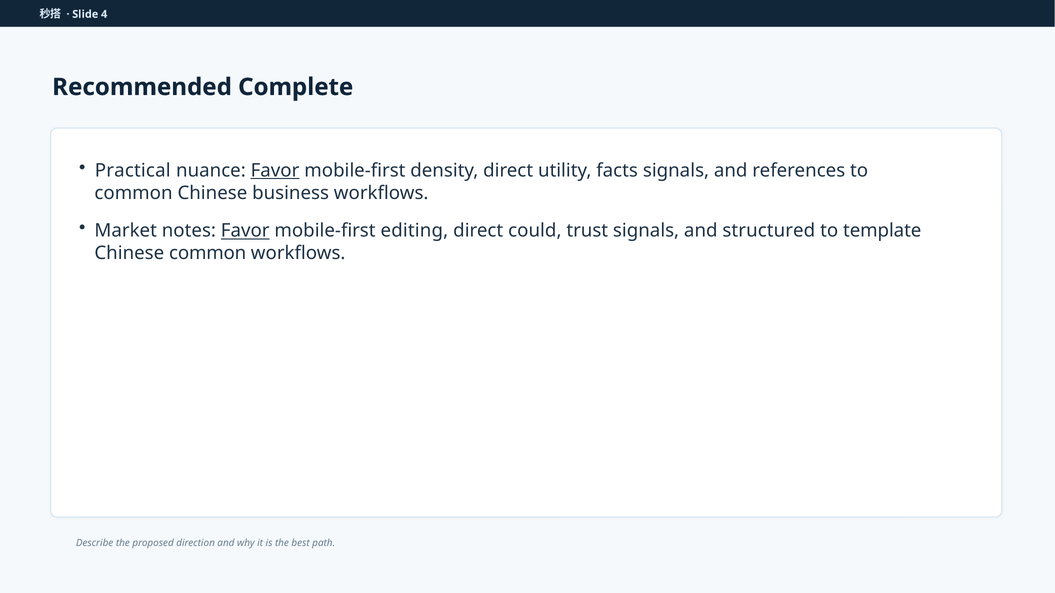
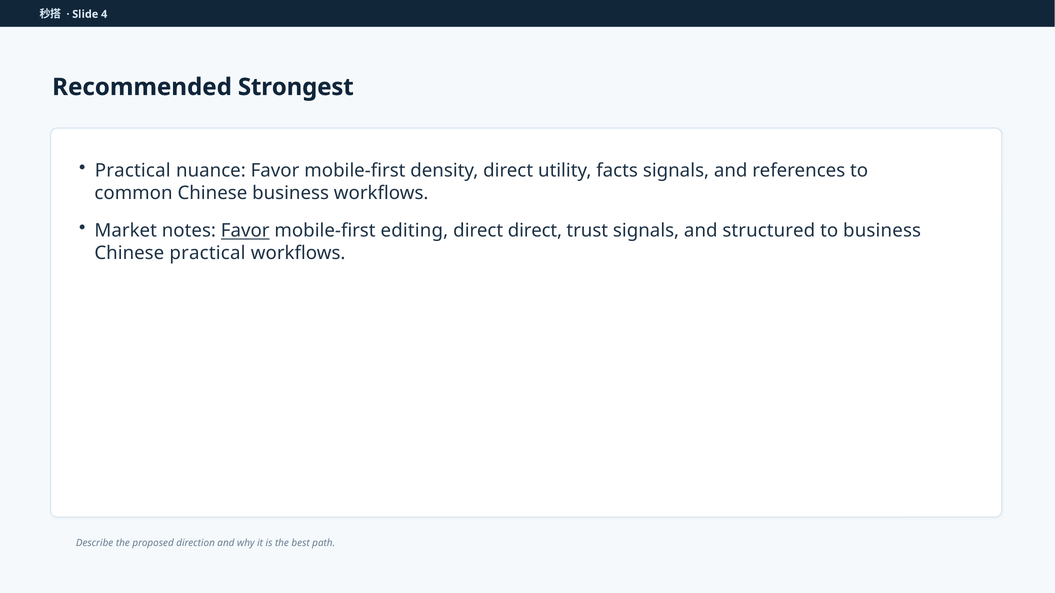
Complete: Complete -> Strongest
Favor at (275, 171) underline: present -> none
direct could: could -> direct
to template: template -> business
Chinese common: common -> practical
